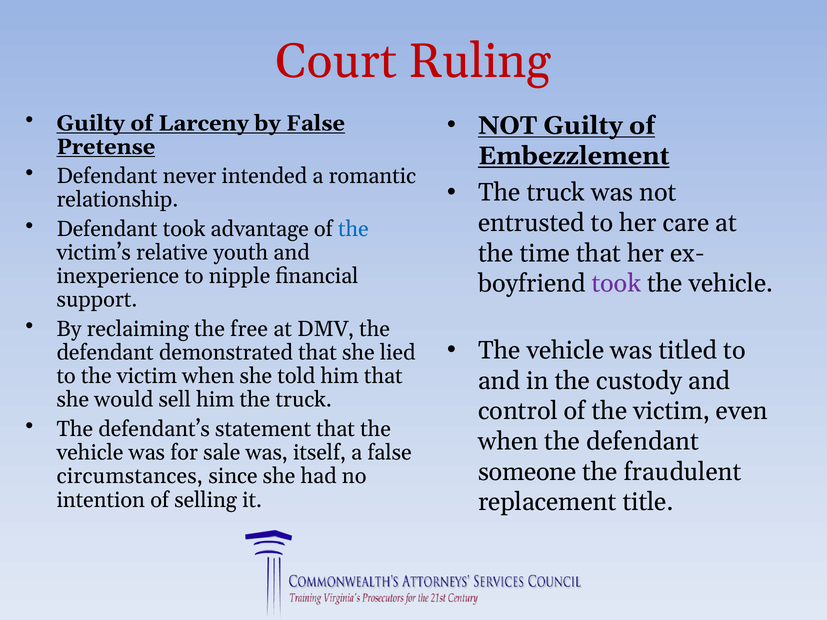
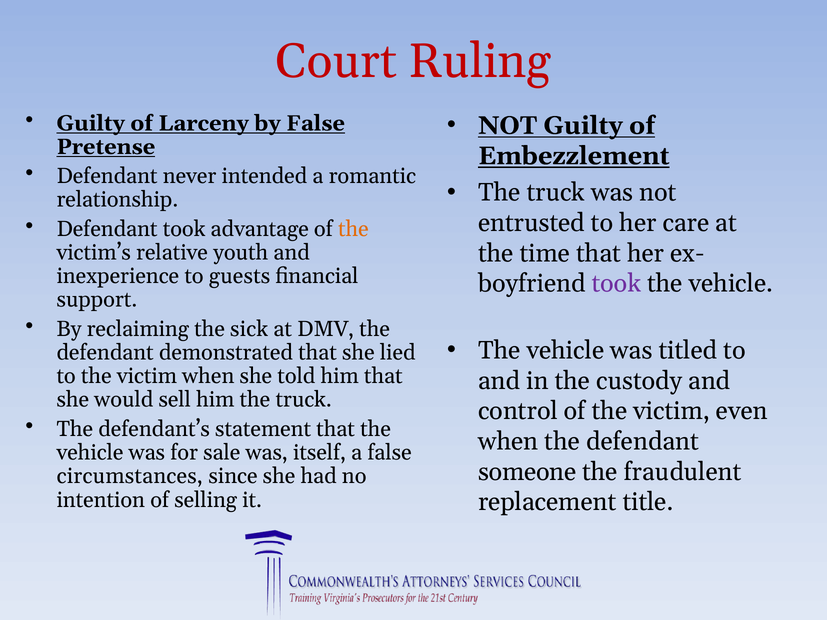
the at (353, 229) colour: blue -> orange
nipple: nipple -> guests
free: free -> sick
